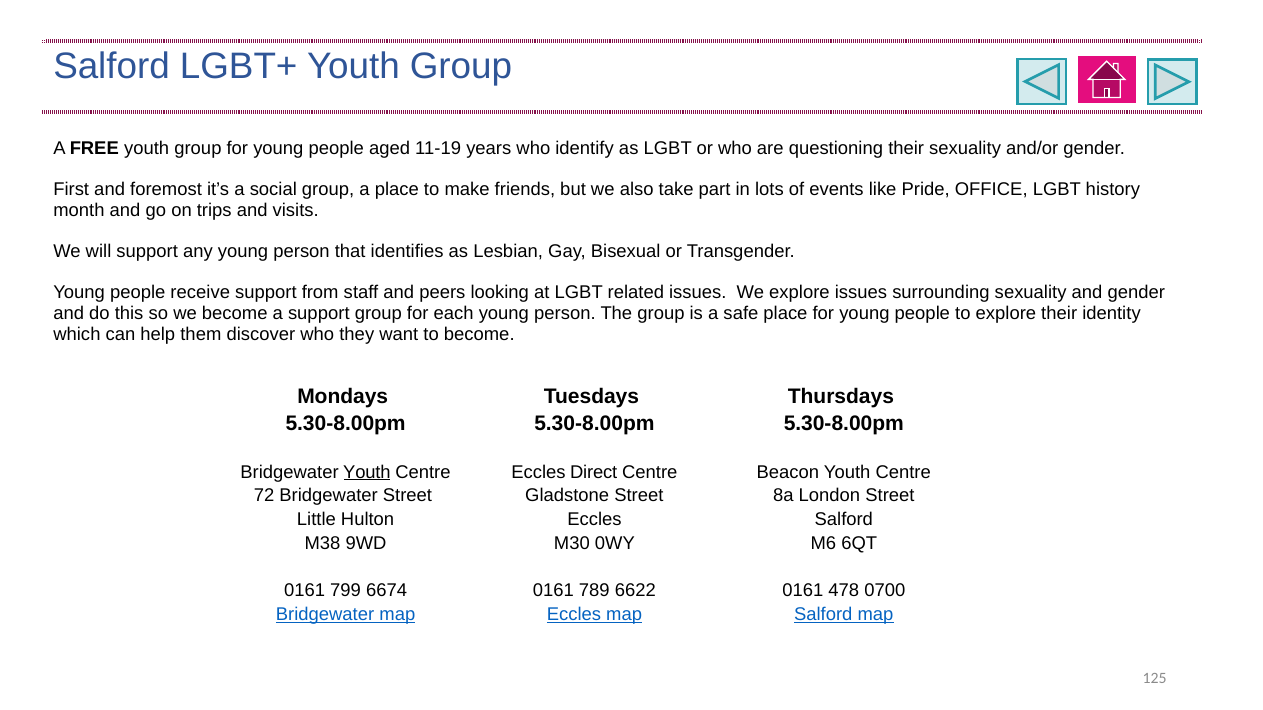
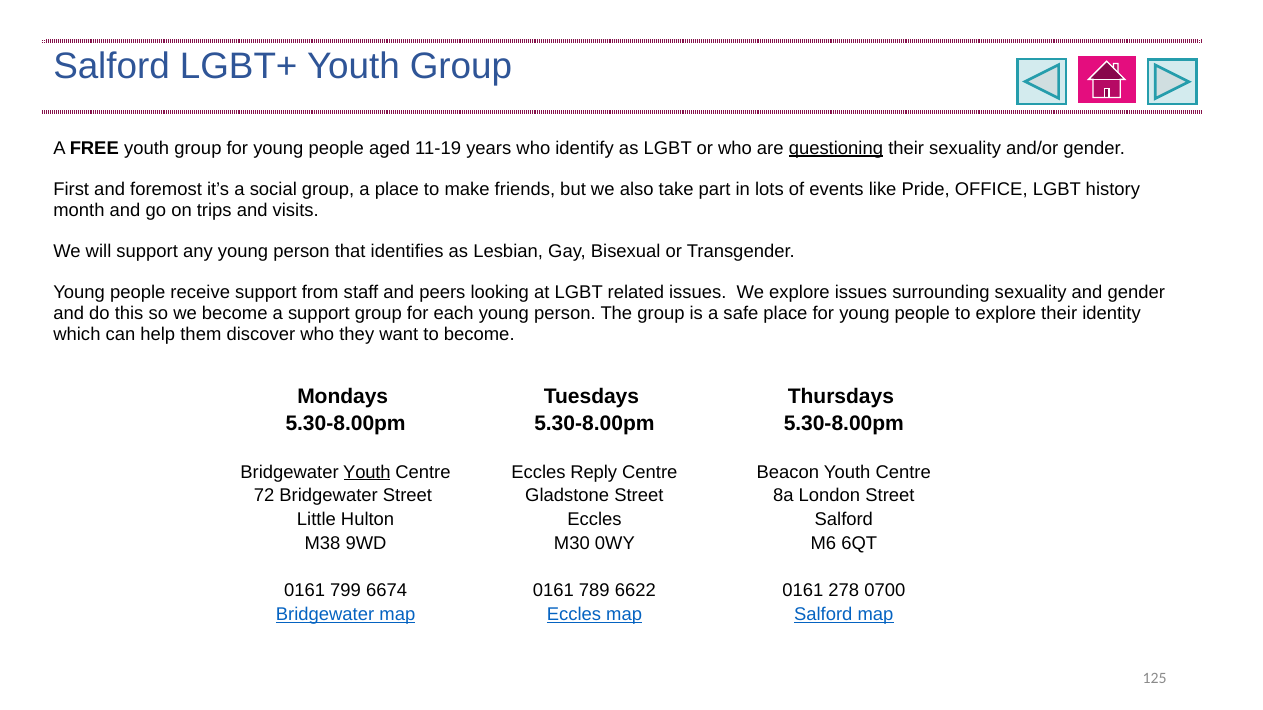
questioning underline: none -> present
Direct: Direct -> Reply
478: 478 -> 278
